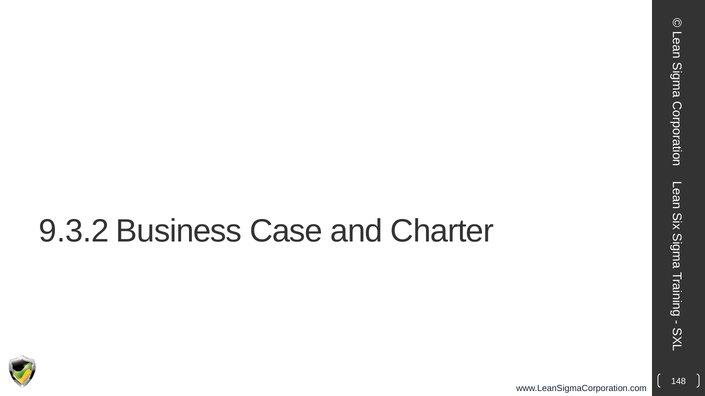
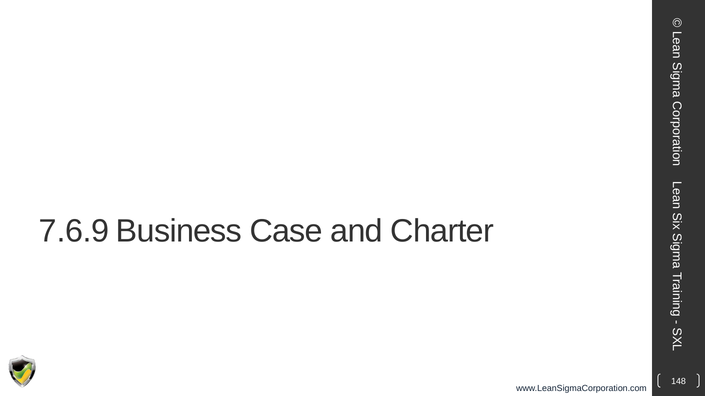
9.3.2: 9.3.2 -> 7.6.9
